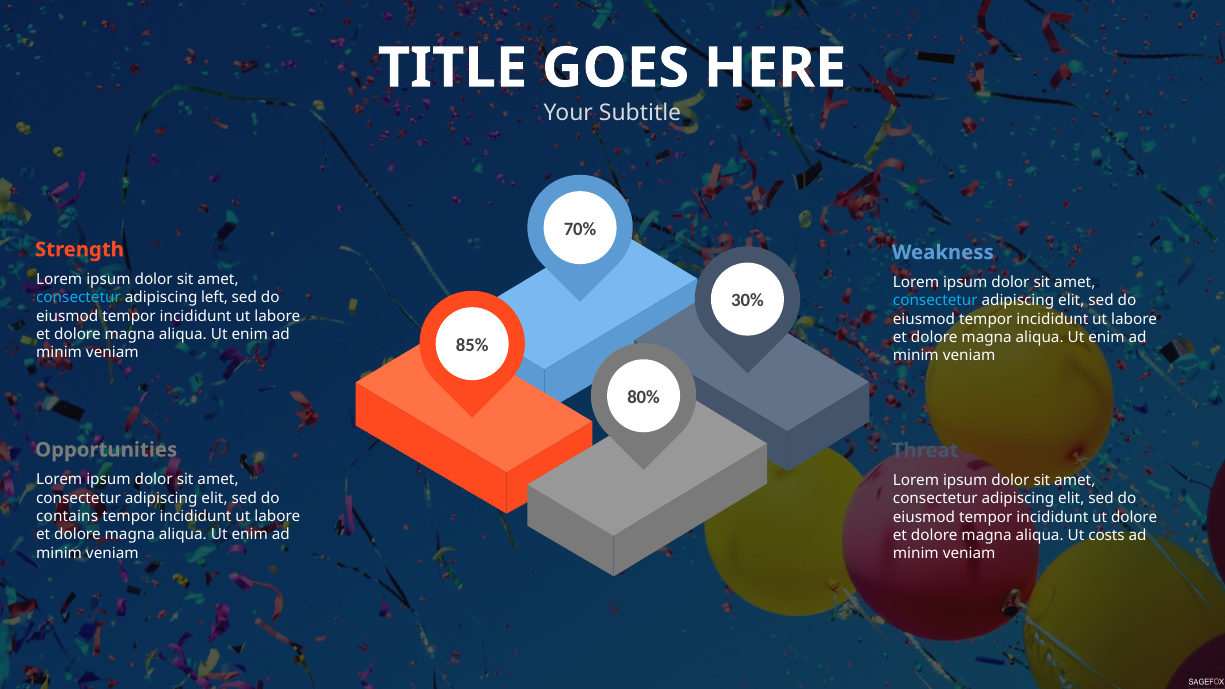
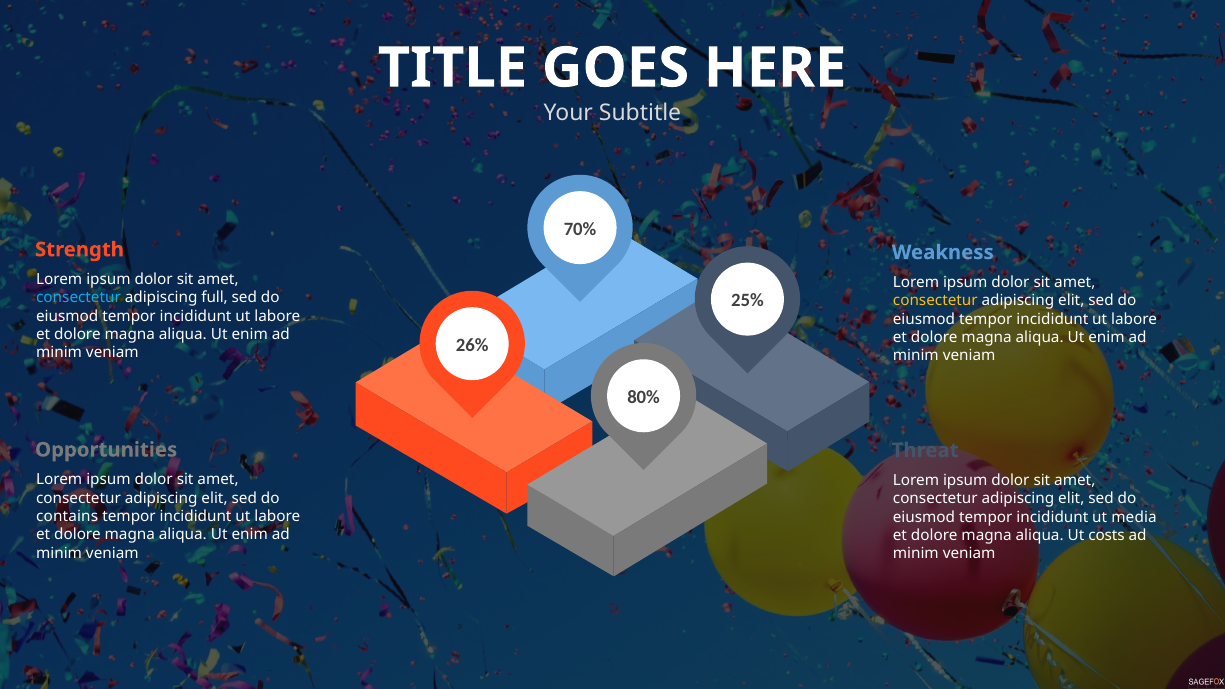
30%: 30% -> 25%
left: left -> full
consectetur at (935, 301) colour: light blue -> yellow
85%: 85% -> 26%
ut dolore: dolore -> media
